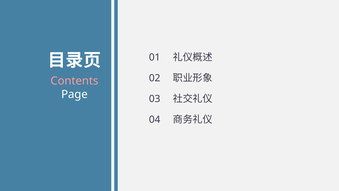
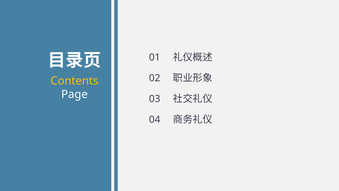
Contents colour: pink -> yellow
